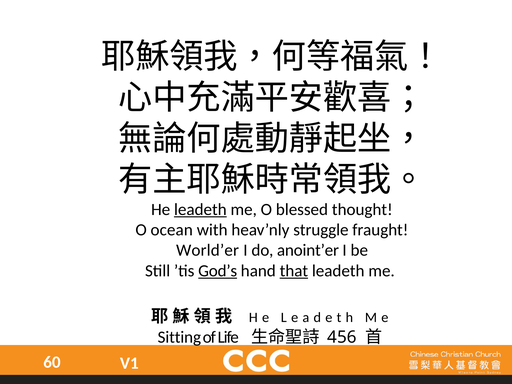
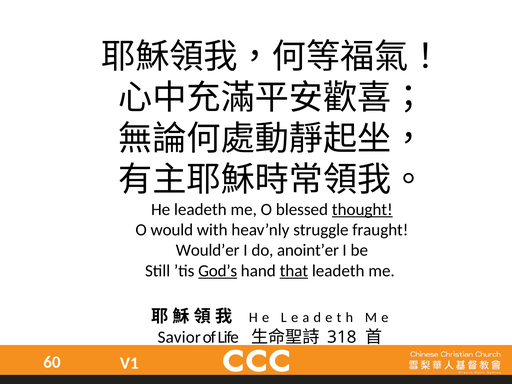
leadeth at (200, 209) underline: present -> none
thought underline: none -> present
ocean: ocean -> would
World’er: World’er -> Would’er
Sitting: Sitting -> Savior
456: 456 -> 318
